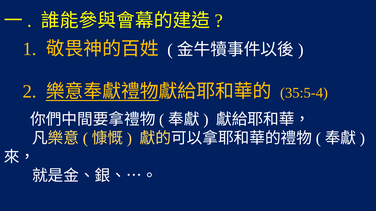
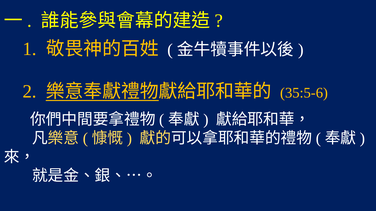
35:5-4: 35:5-4 -> 35:5-6
